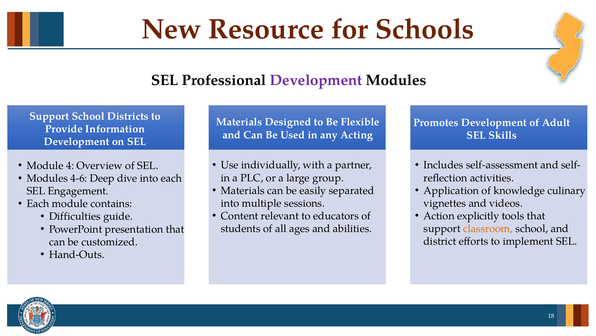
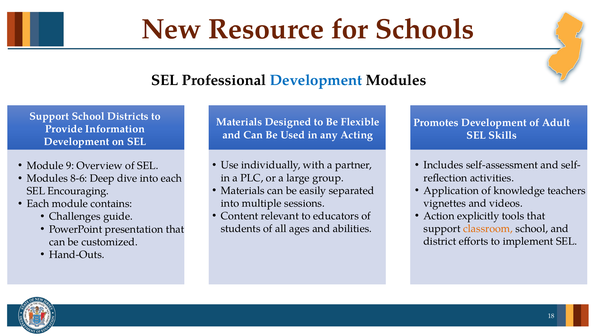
Development at (316, 80) colour: purple -> blue
4: 4 -> 9
4-6: 4-6 -> 8-6
culinary: culinary -> teachers
Engagement: Engagement -> Encouraging
Difficulties: Difficulties -> Challenges
